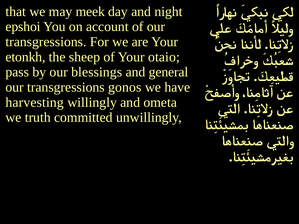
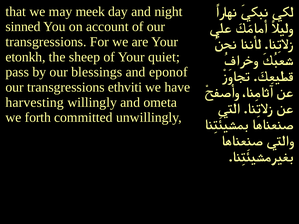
epshoi: epshoi -> sinned
otaio: otaio -> quiet
general: general -> eponof
gonos: gonos -> ethviti
truth: truth -> forth
